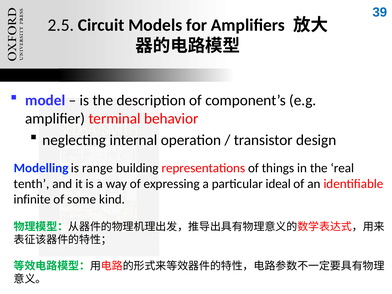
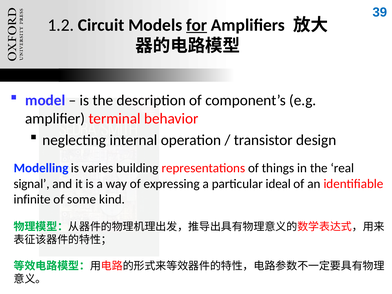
2.5: 2.5 -> 1.2
for underline: none -> present
range: range -> varies
tenth: tenth -> signal
